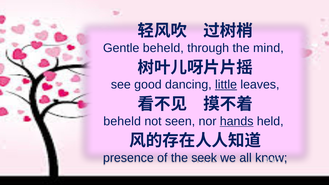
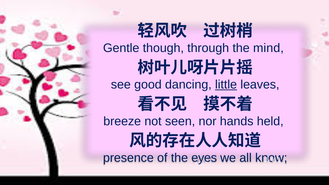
Gentle beheld: beheld -> though
beheld at (122, 121): beheld -> breeze
hands underline: present -> none
seek: seek -> eyes
